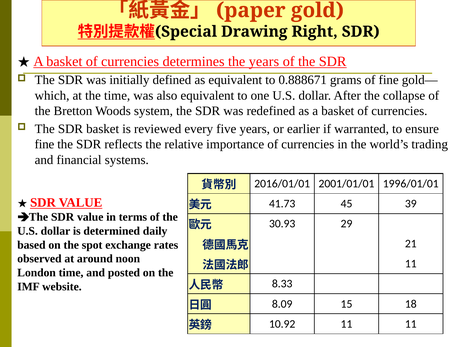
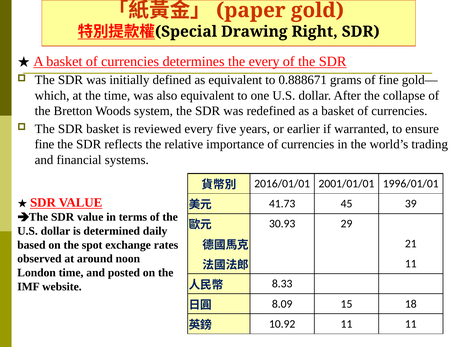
the years: years -> every
